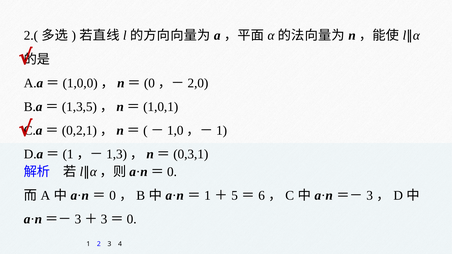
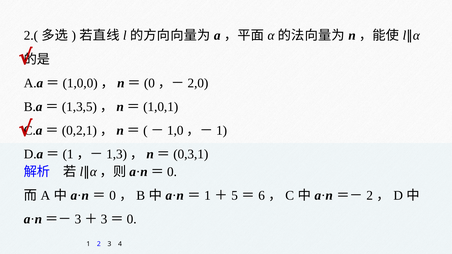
3 at (370, 196): 3 -> 2
